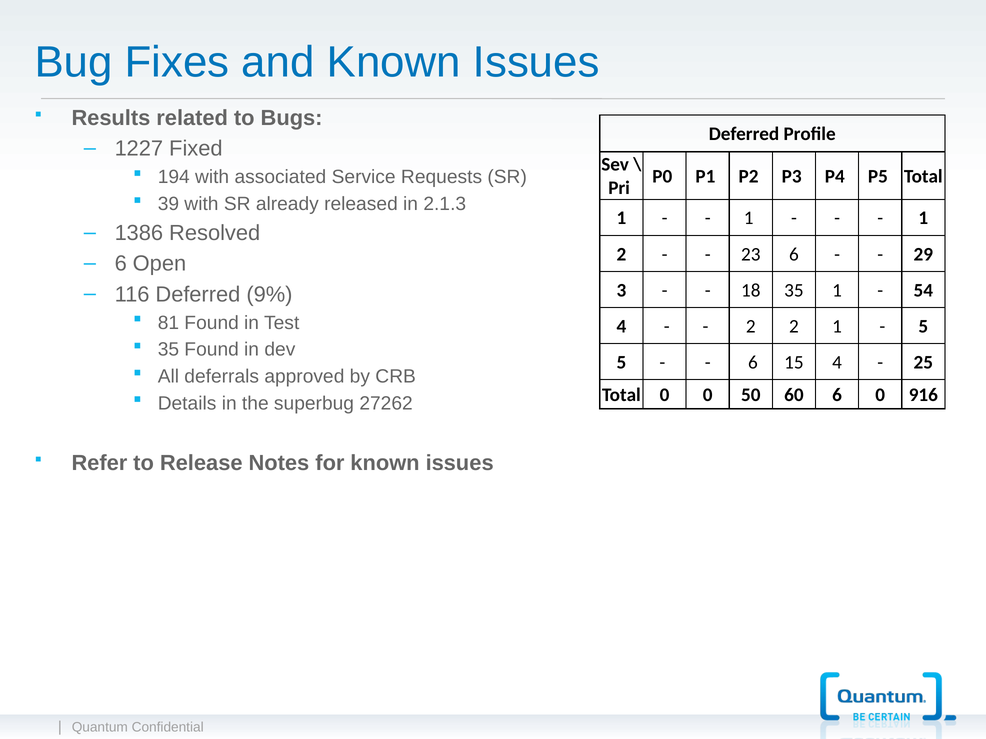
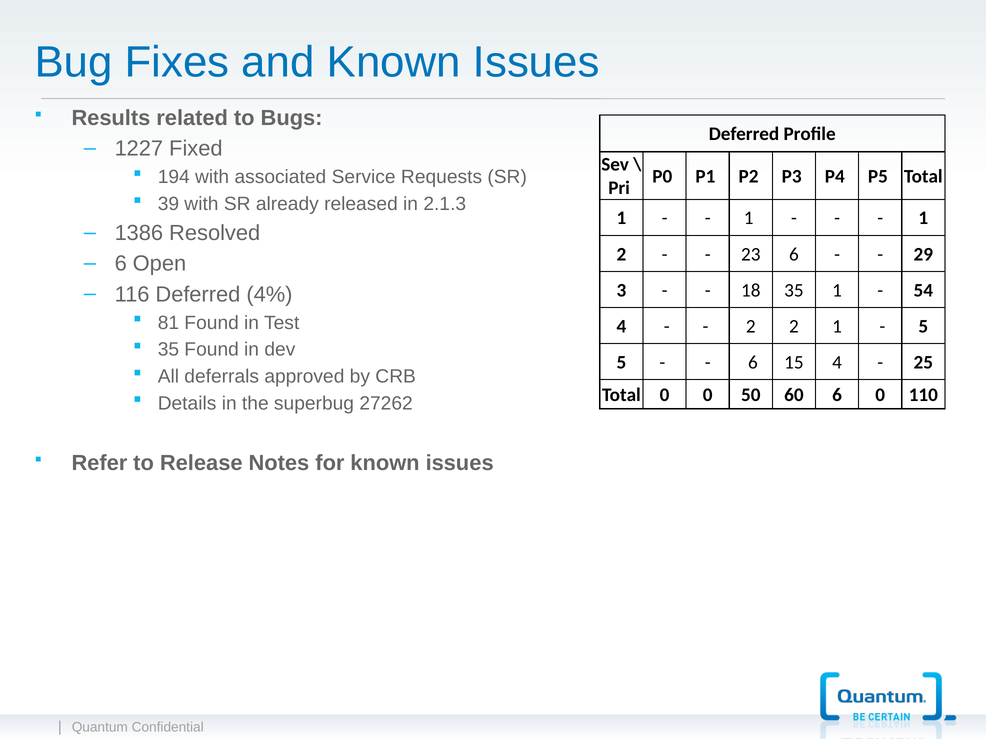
9%: 9% -> 4%
916: 916 -> 110
